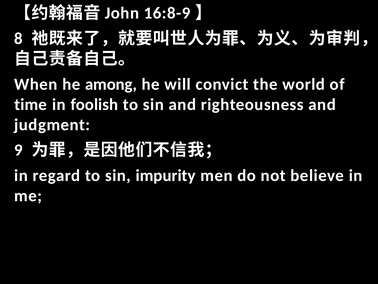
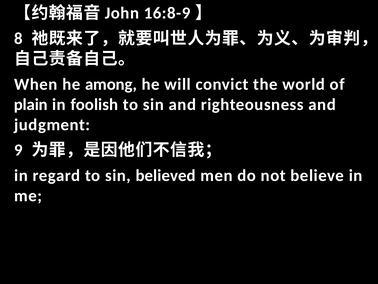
time: time -> plain
impurity: impurity -> believed
